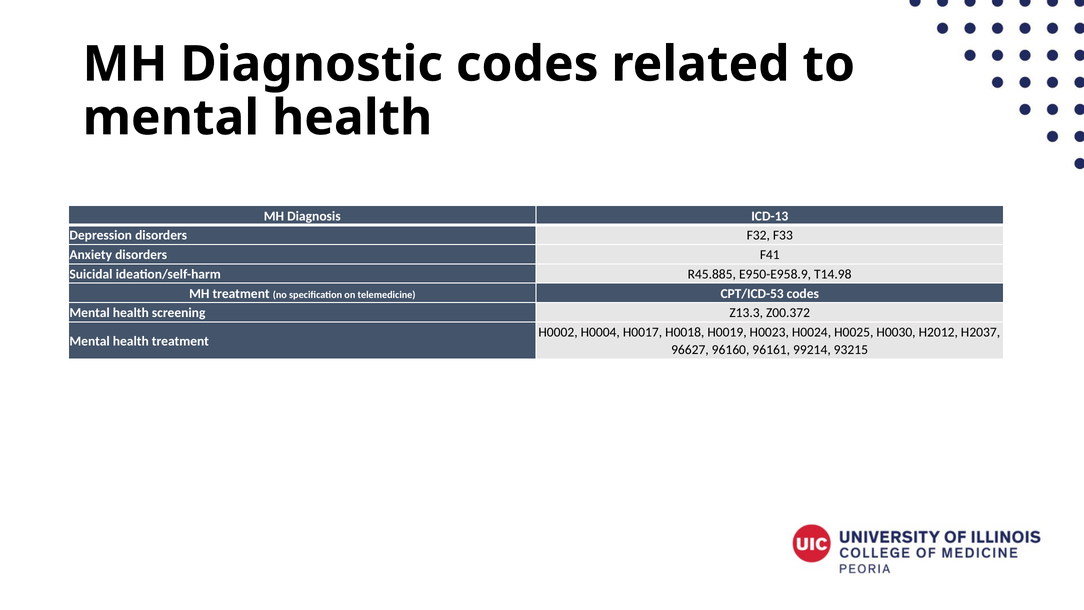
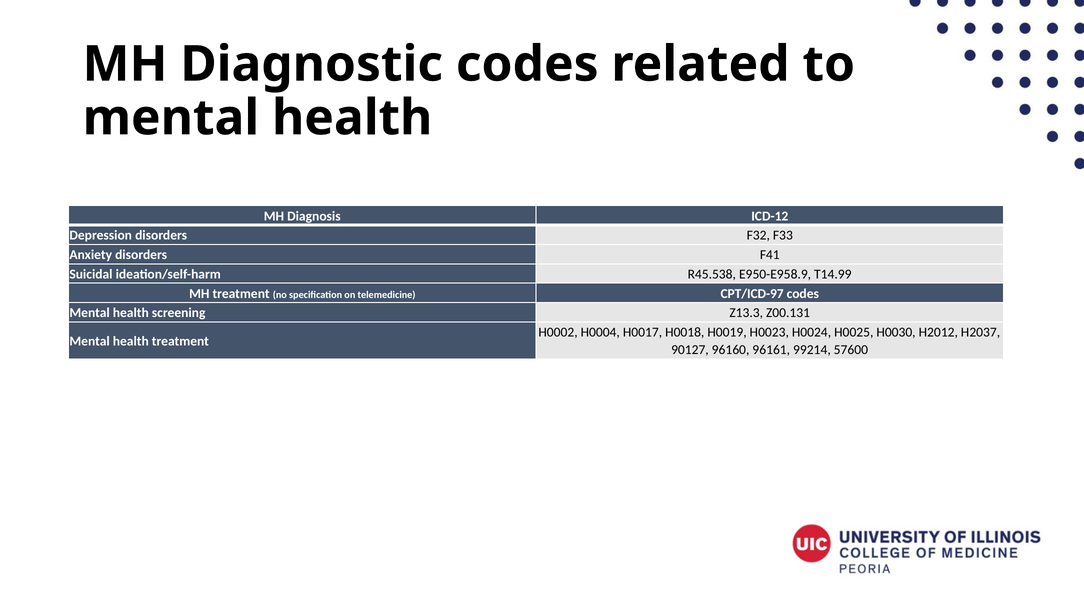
ICD-13: ICD-13 -> ICD-12
R45.885: R45.885 -> R45.538
T14.98: T14.98 -> T14.99
CPT/ICD-53: CPT/ICD-53 -> CPT/ICD-97
Z00.372: Z00.372 -> Z00.131
96627: 96627 -> 90127
93215: 93215 -> 57600
